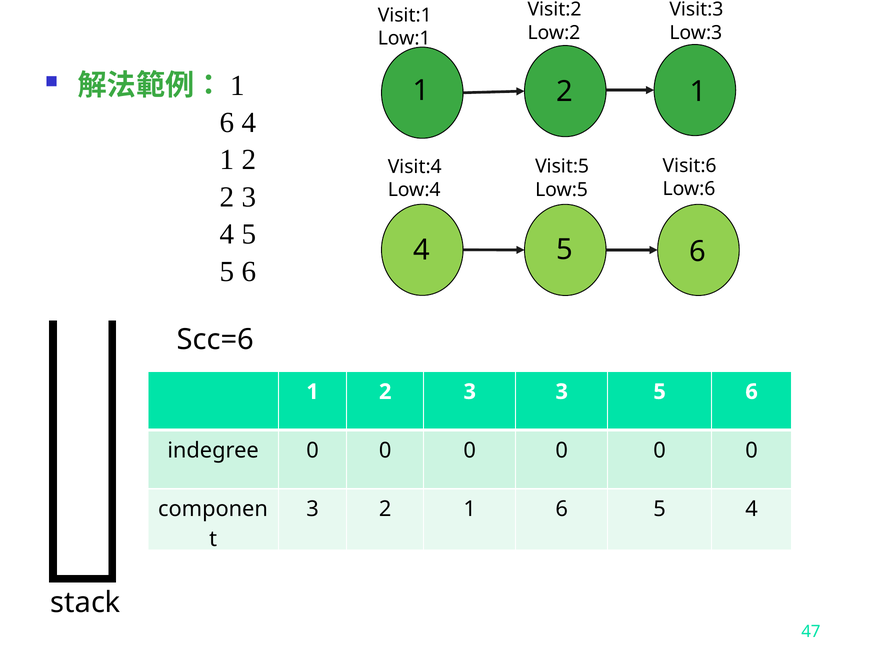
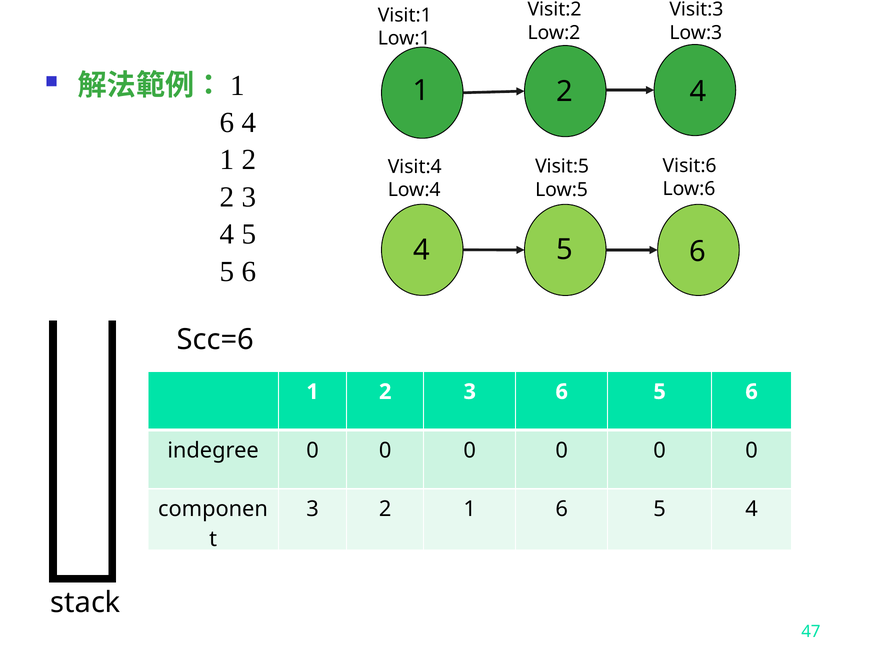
1 1: 1 -> 4
3 3: 3 -> 6
